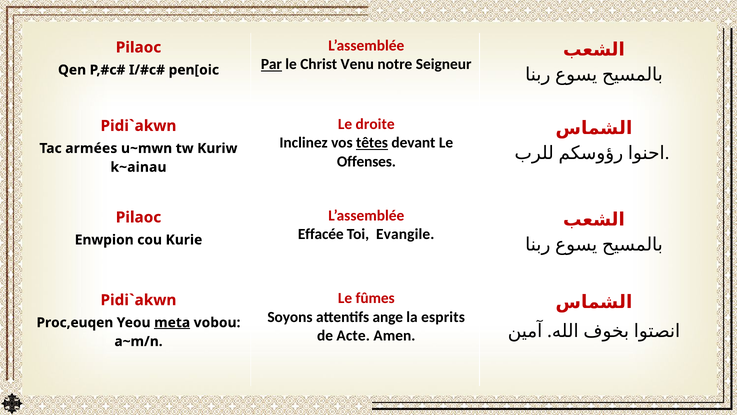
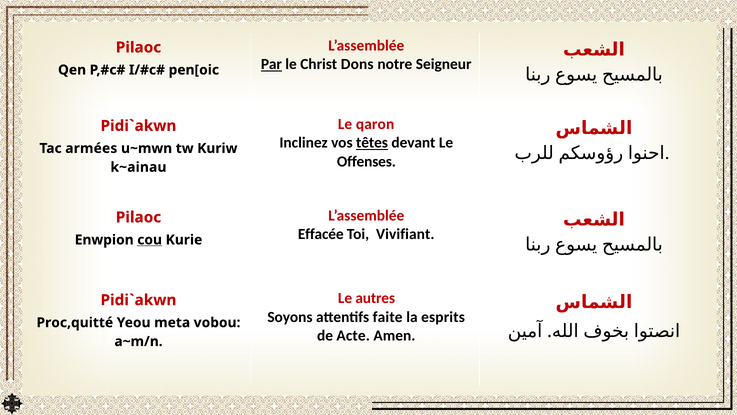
Venu: Venu -> Dons
droite: droite -> qaron
Evangile: Evangile -> Vivifiant
cou underline: none -> present
fûmes: fûmes -> autres
ange: ange -> faite
Proc,euqen: Proc,euqen -> Proc,quitté
meta underline: present -> none
